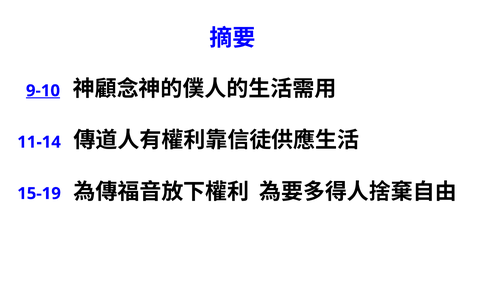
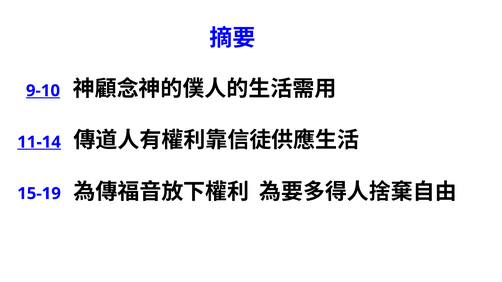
11-14 underline: none -> present
